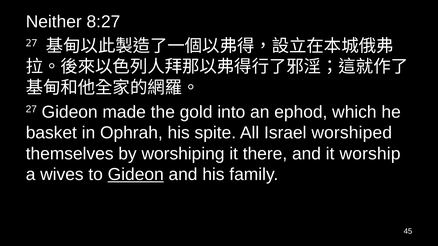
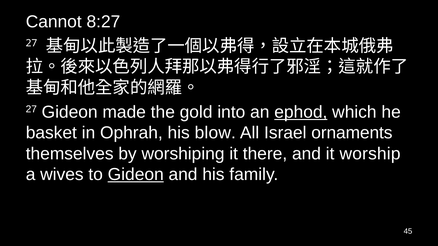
Neither: Neither -> Cannot
ephod underline: none -> present
spite: spite -> blow
worshiped: worshiped -> ornaments
